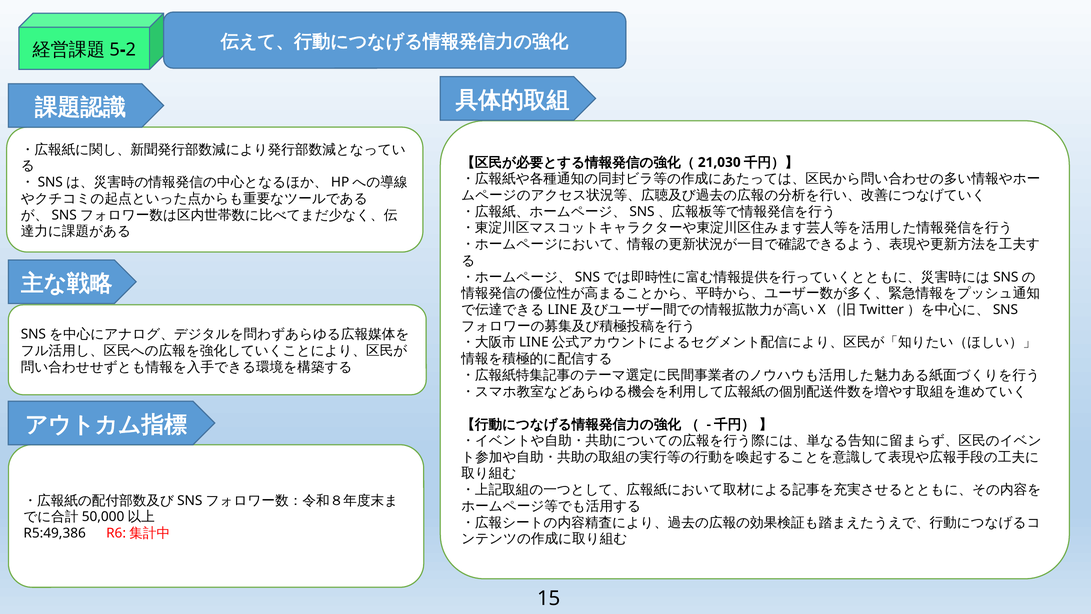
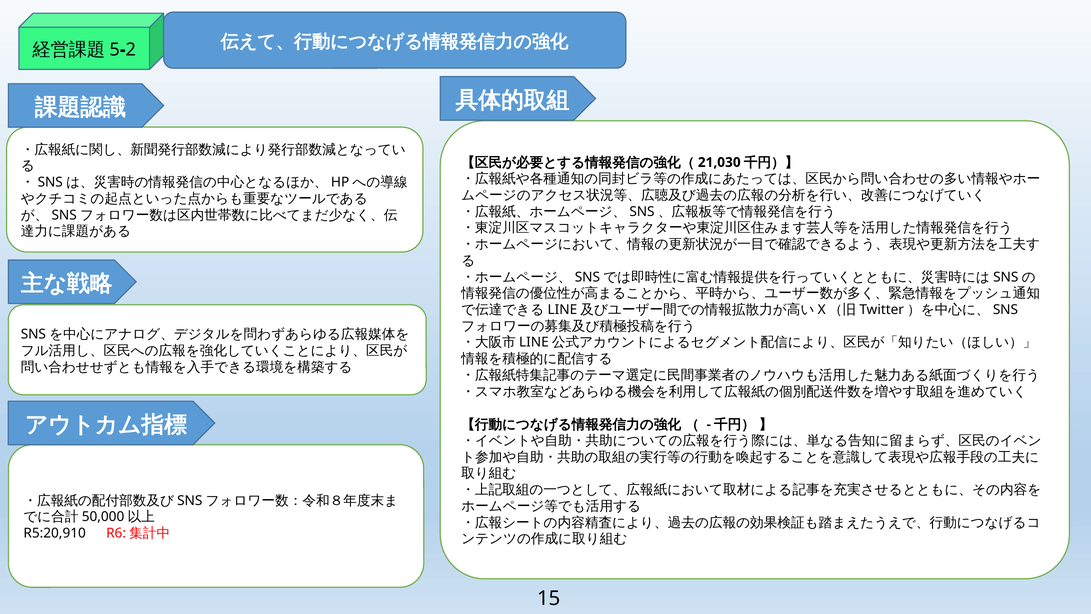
R5:49,386: R5:49,386 -> R5:20,910
